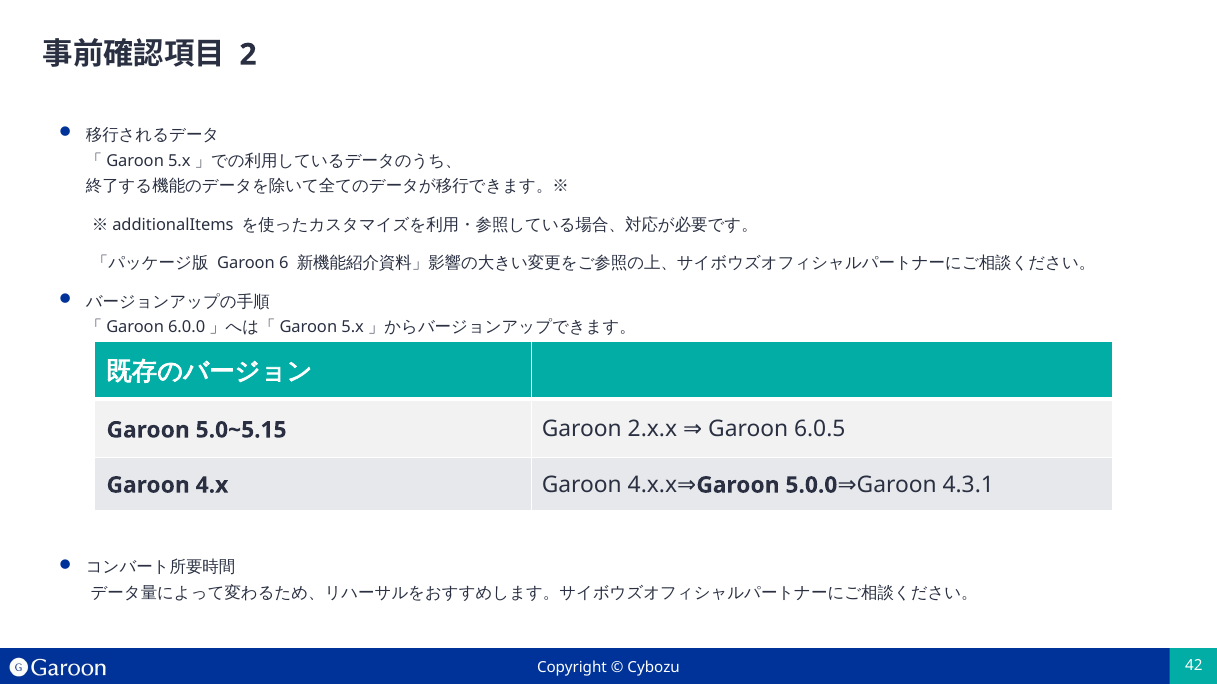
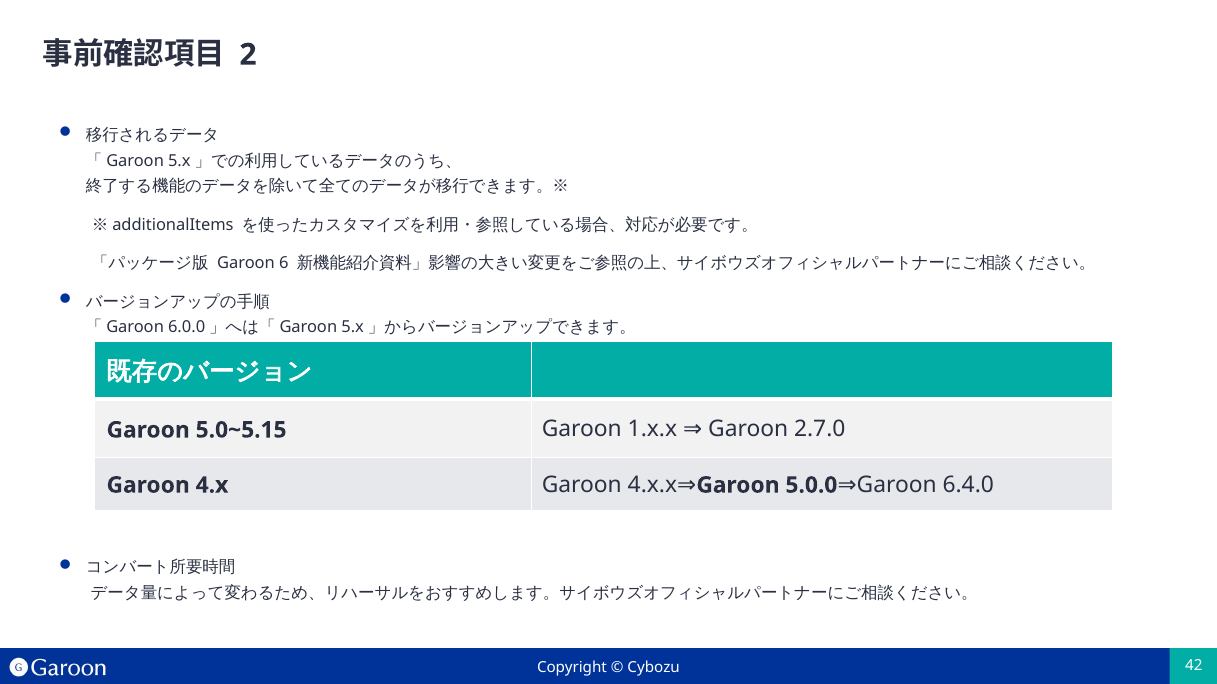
2.x.x: 2.x.x -> 1.x.x
6.0.5: 6.0.5 -> 2.7.0
4.3.1: 4.3.1 -> 6.4.0
